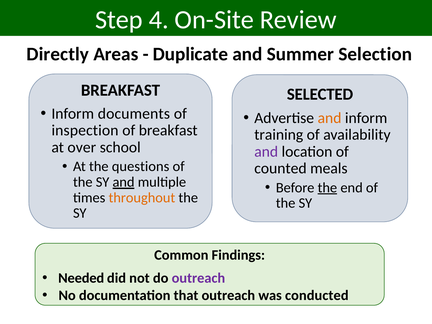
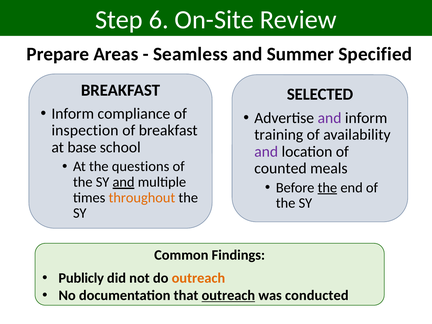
4: 4 -> 6
Directly: Directly -> Prepare
Duplicate: Duplicate -> Seamless
Selection: Selection -> Specified
documents: documents -> compliance
and at (330, 118) colour: orange -> purple
over: over -> base
Needed: Needed -> Publicly
outreach at (198, 278) colour: purple -> orange
outreach at (228, 295) underline: none -> present
